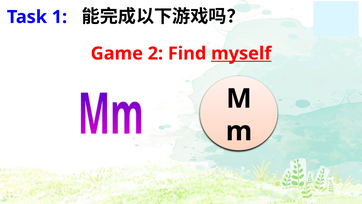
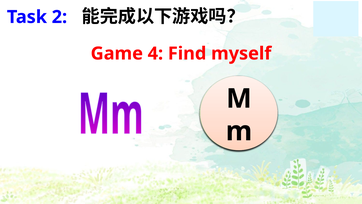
1: 1 -> 2
2: 2 -> 4
myself underline: present -> none
